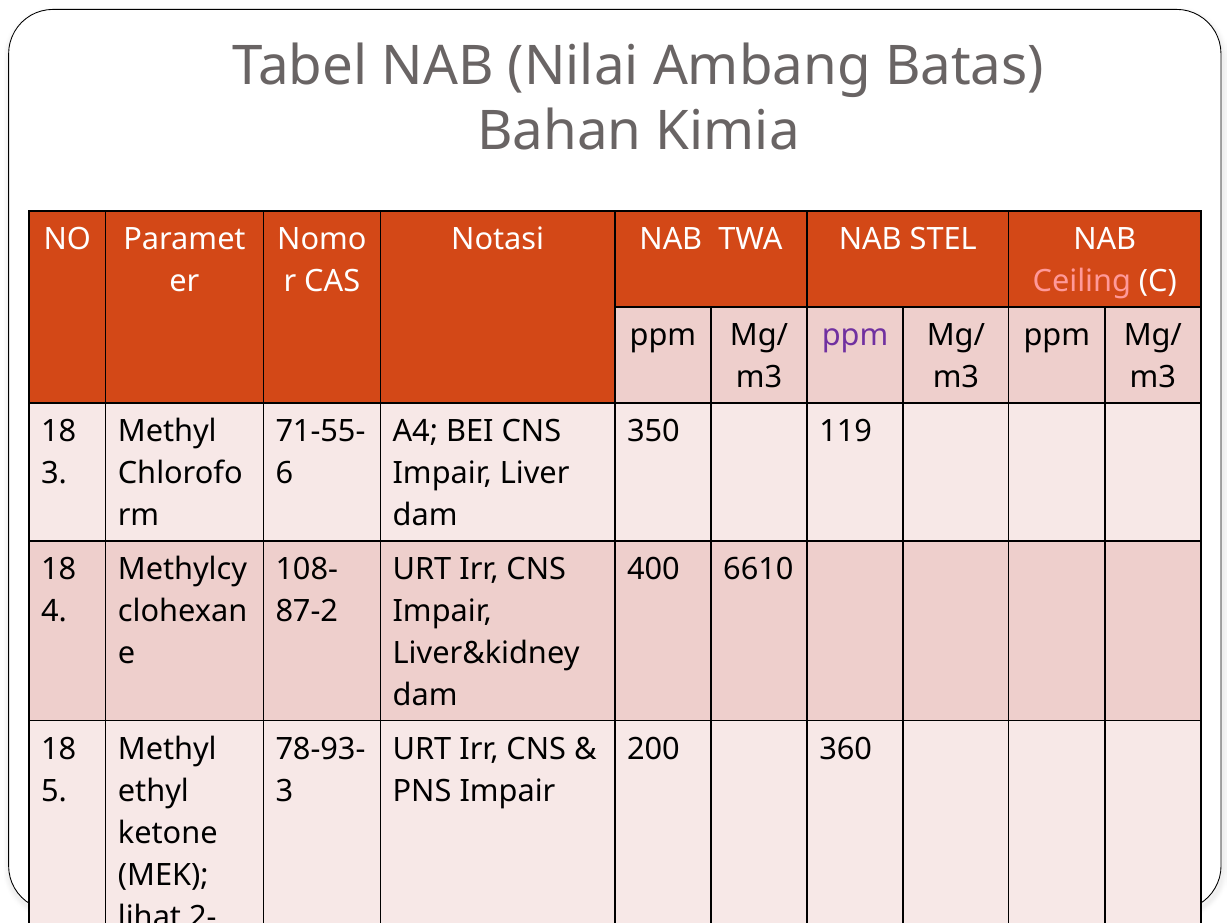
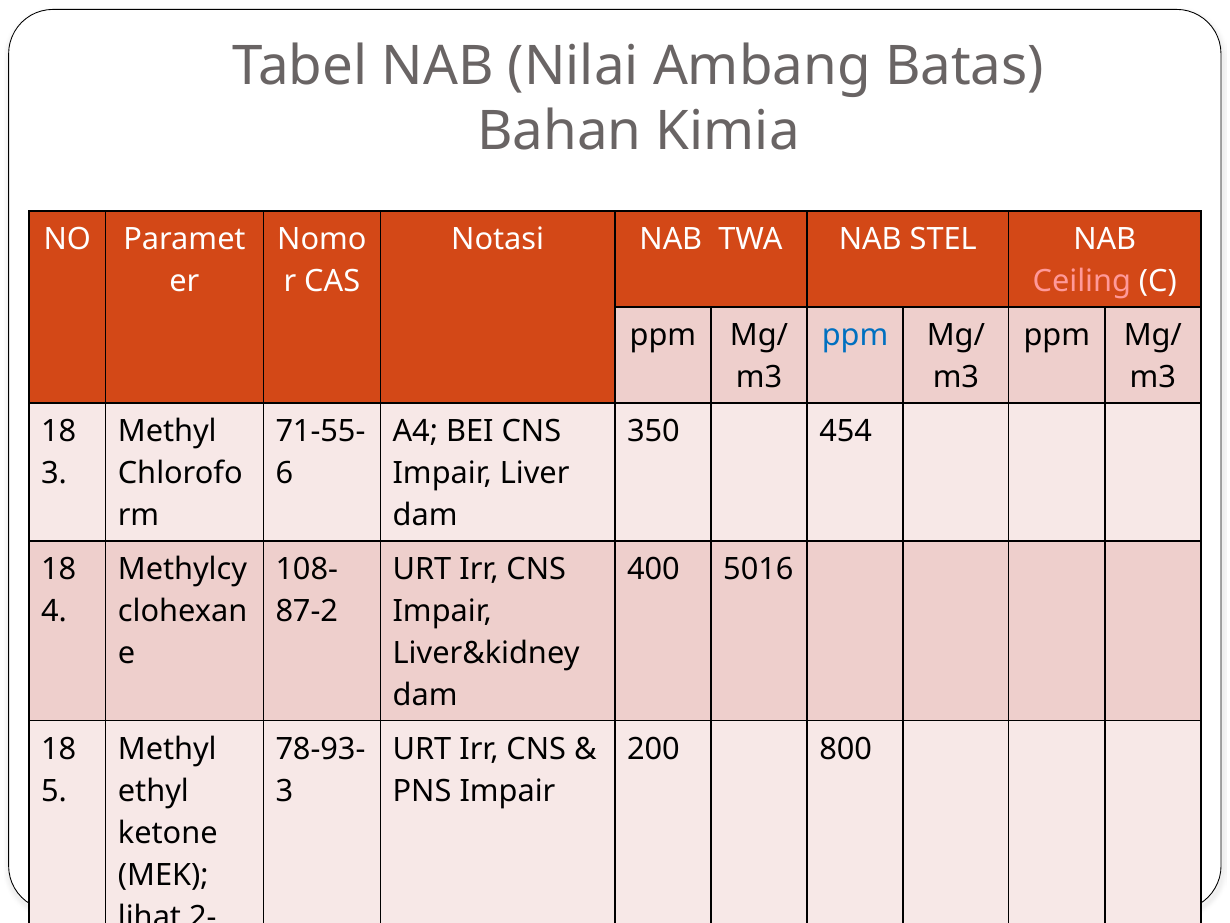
ppm at (855, 336) colour: purple -> blue
119: 119 -> 454
6610: 6610 -> 5016
360: 360 -> 800
